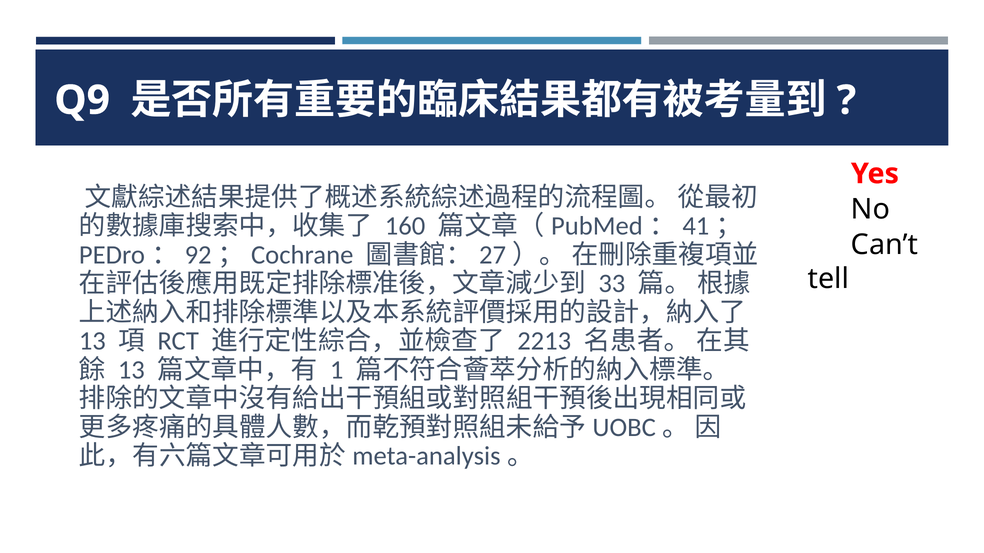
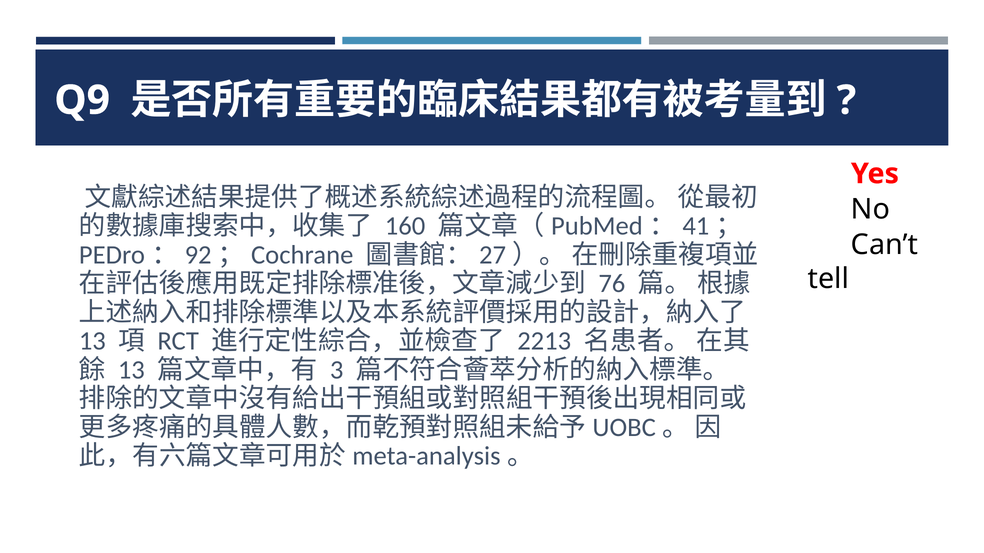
33: 33 -> 76
1: 1 -> 3
